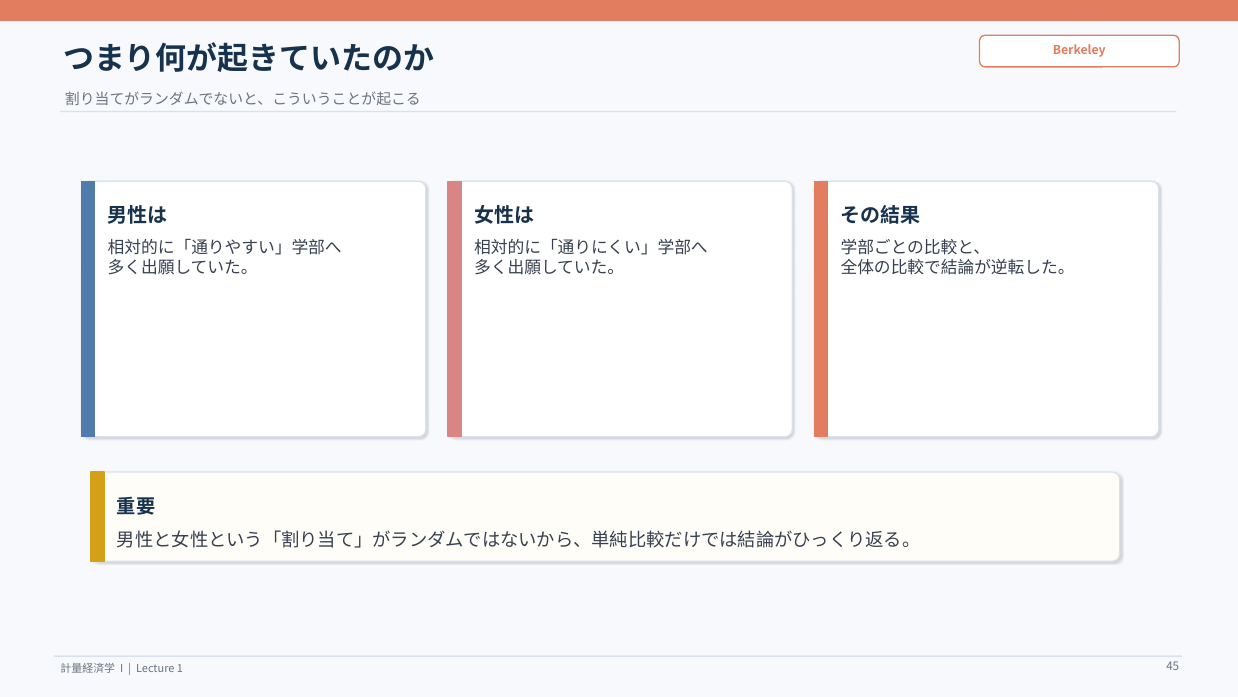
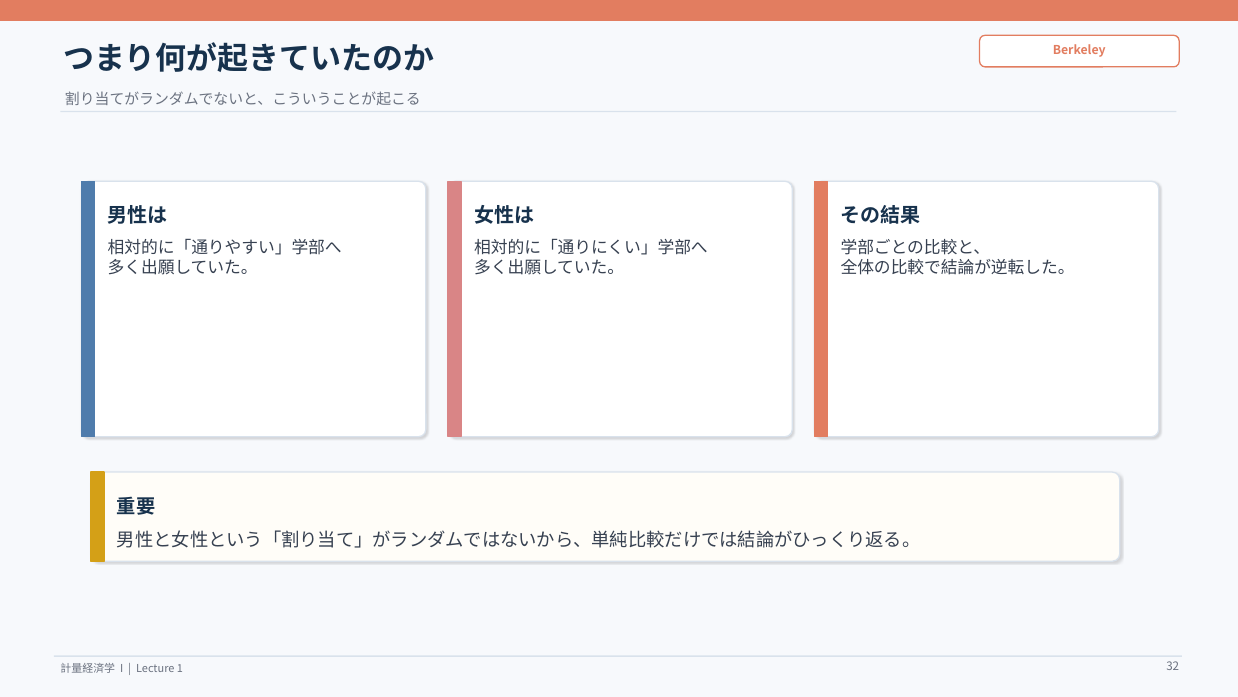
45: 45 -> 32
